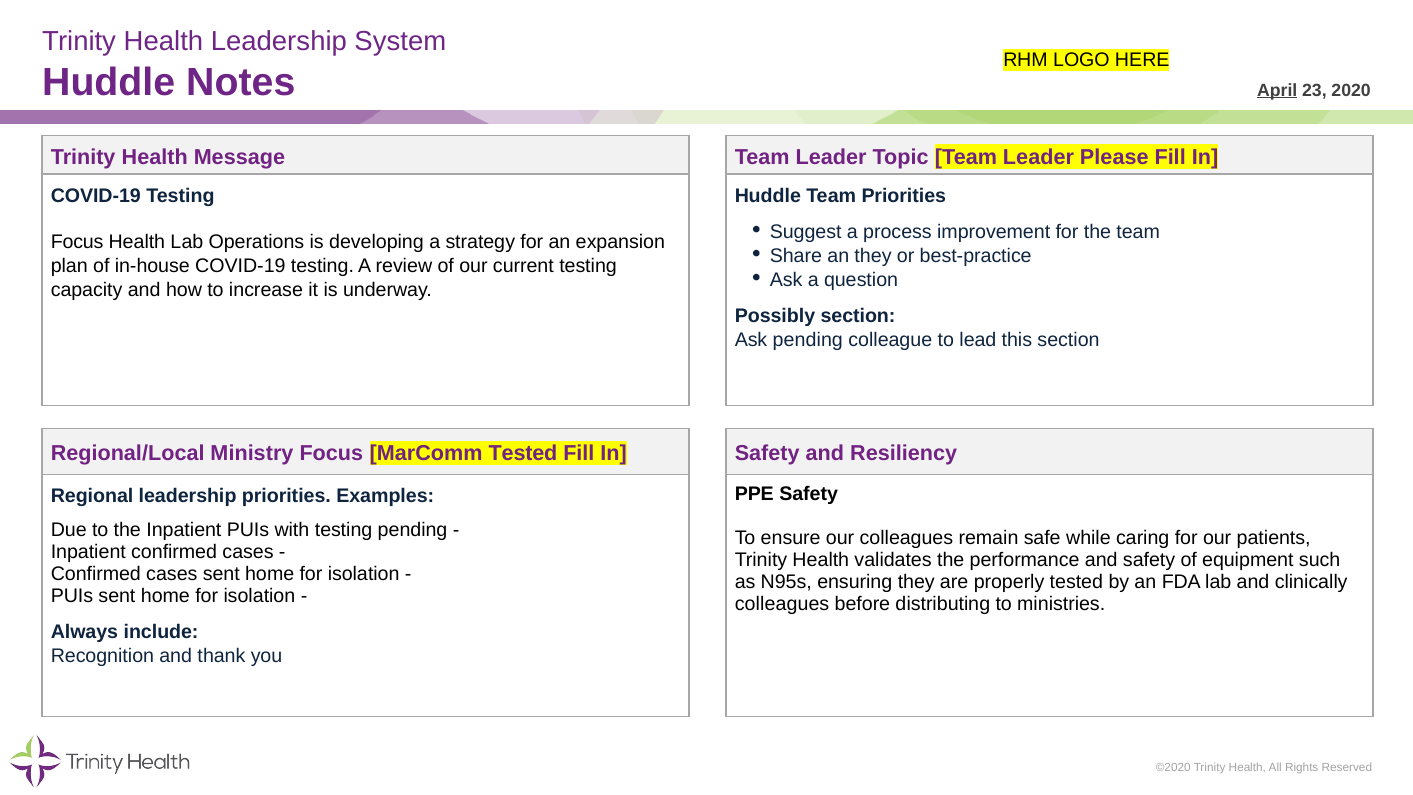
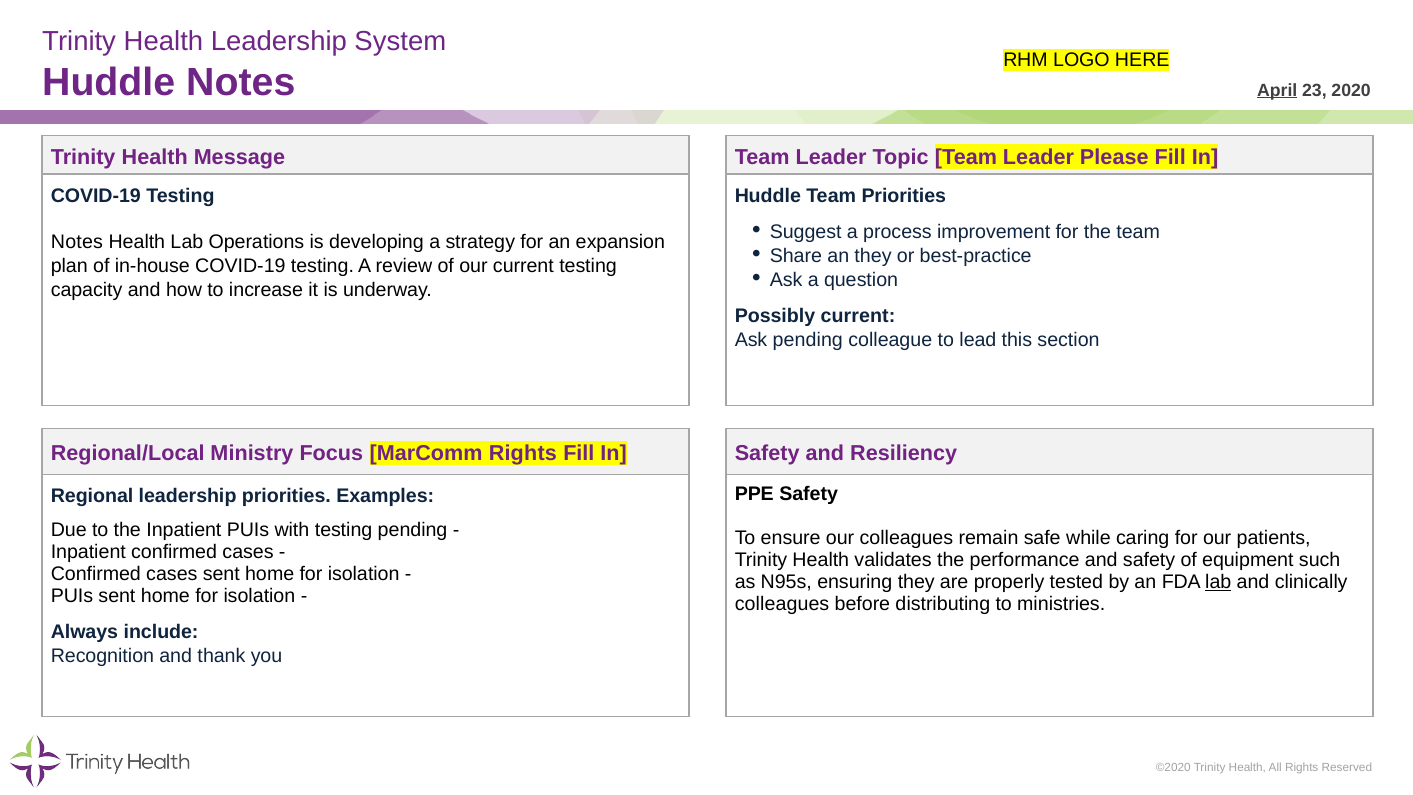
Focus at (77, 242): Focus -> Notes
Possibly section: section -> current
MarComm Tested: Tested -> Rights
lab at (1218, 582) underline: none -> present
